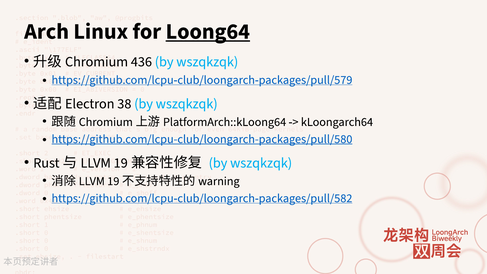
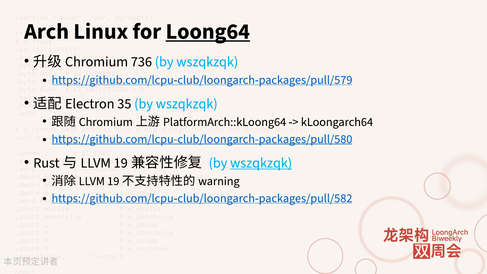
436: 436 -> 736
38: 38 -> 35
wszqkzqk at (261, 163) underline: none -> present
